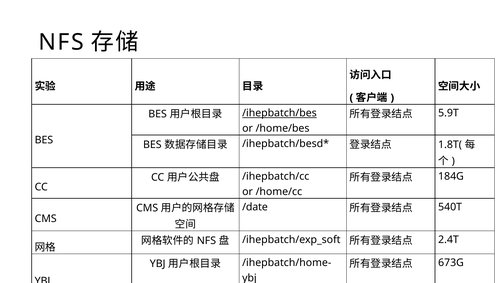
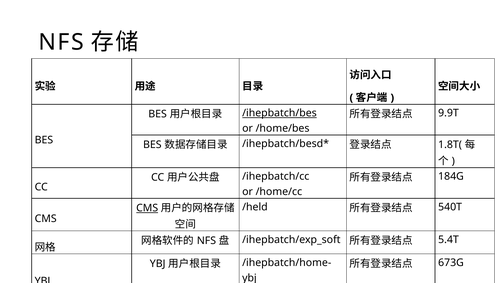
5.9T: 5.9T -> 9.9T
/date: /date -> /held
CMS at (147, 208) underline: none -> present
2.4T: 2.4T -> 5.4T
